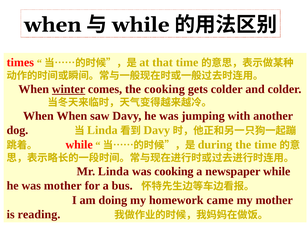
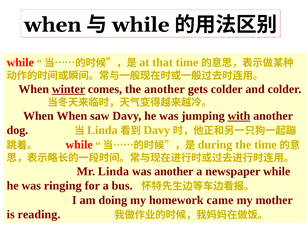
times at (20, 62): times -> while
the cooking: cooking -> another
with underline: none -> present
was cooking: cooking -> another
was mother: mother -> ringing
